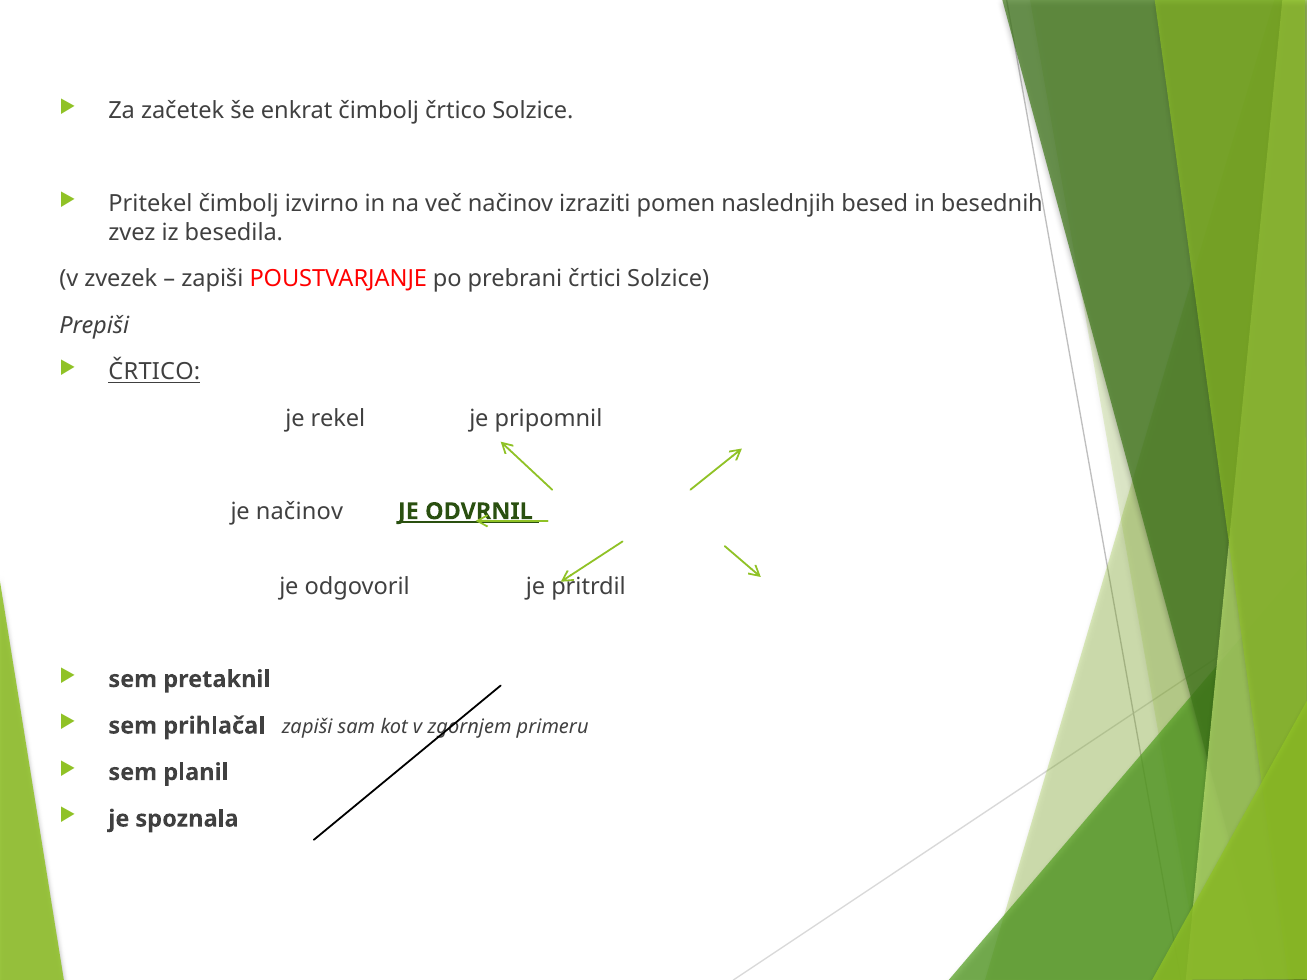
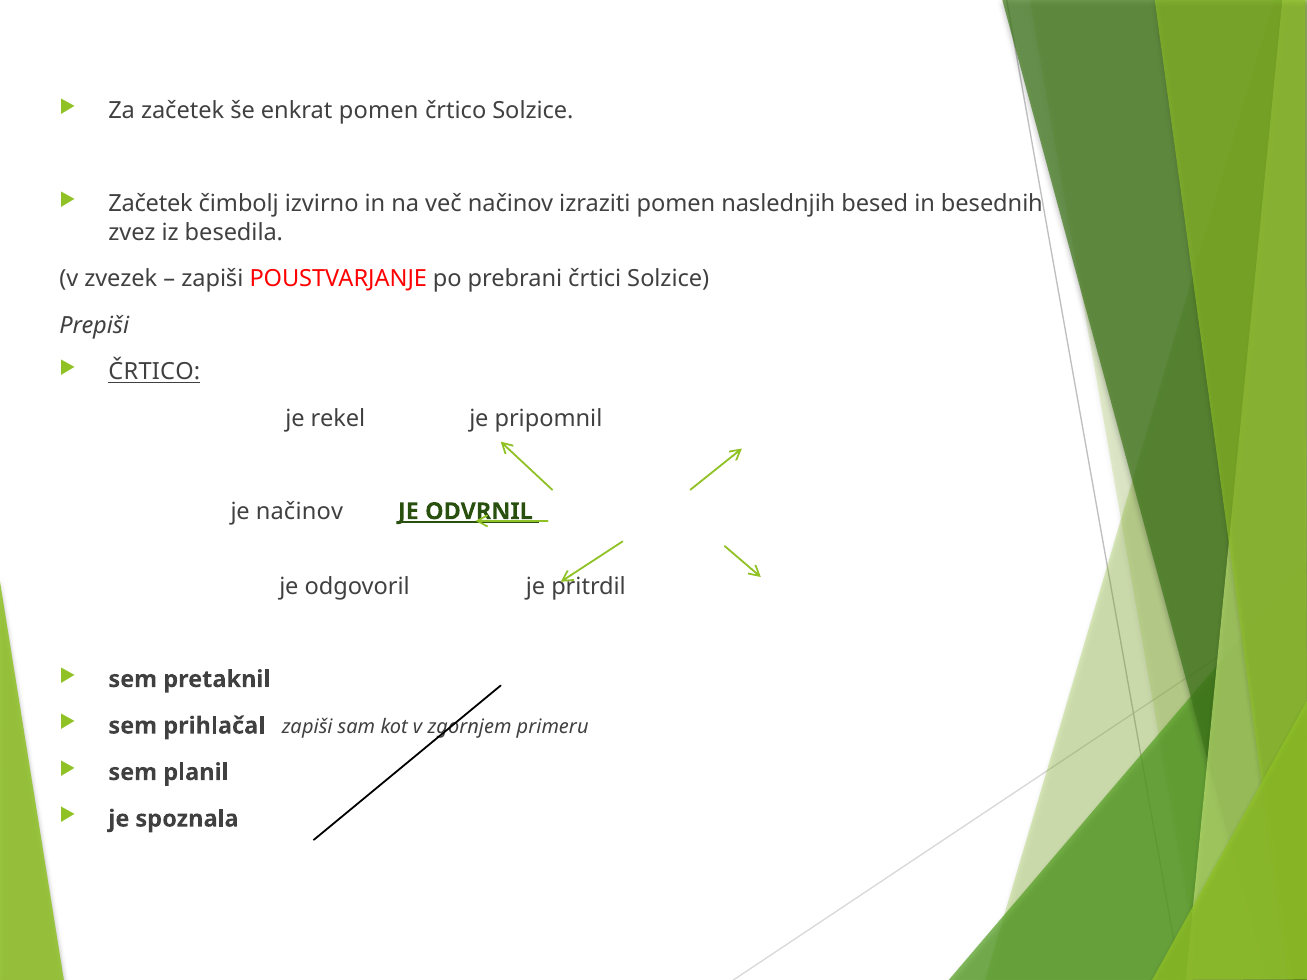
enkrat čimbolj: čimbolj -> pomen
Pritekel at (150, 204): Pritekel -> Začetek
